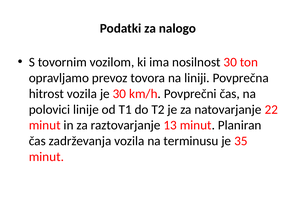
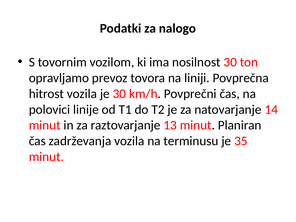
22: 22 -> 14
